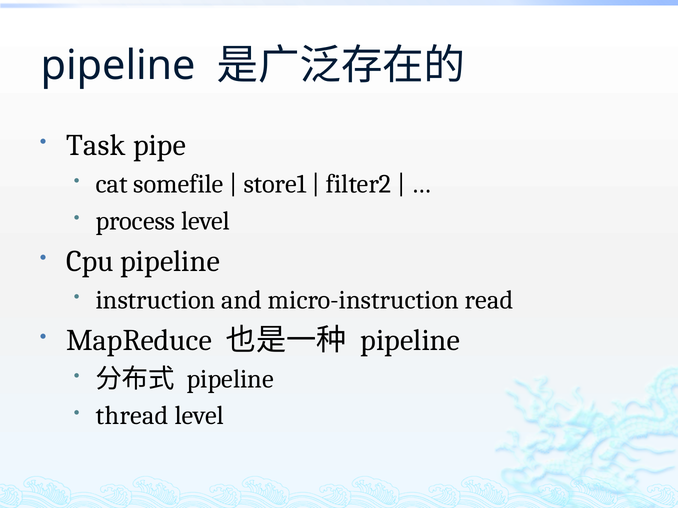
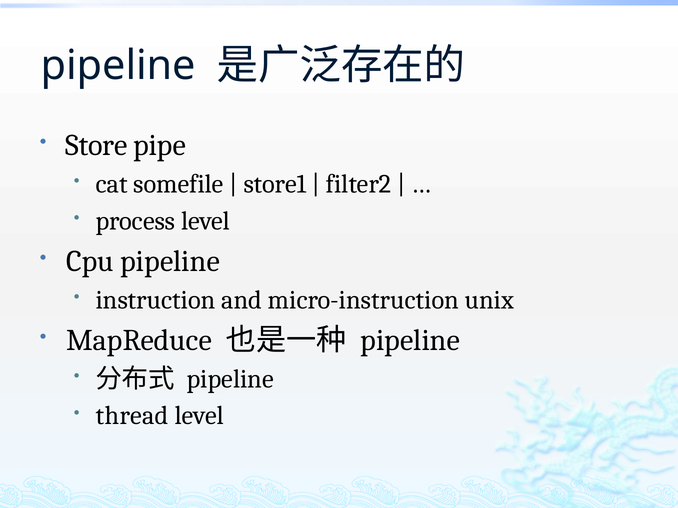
Task: Task -> Store
read: read -> unix
